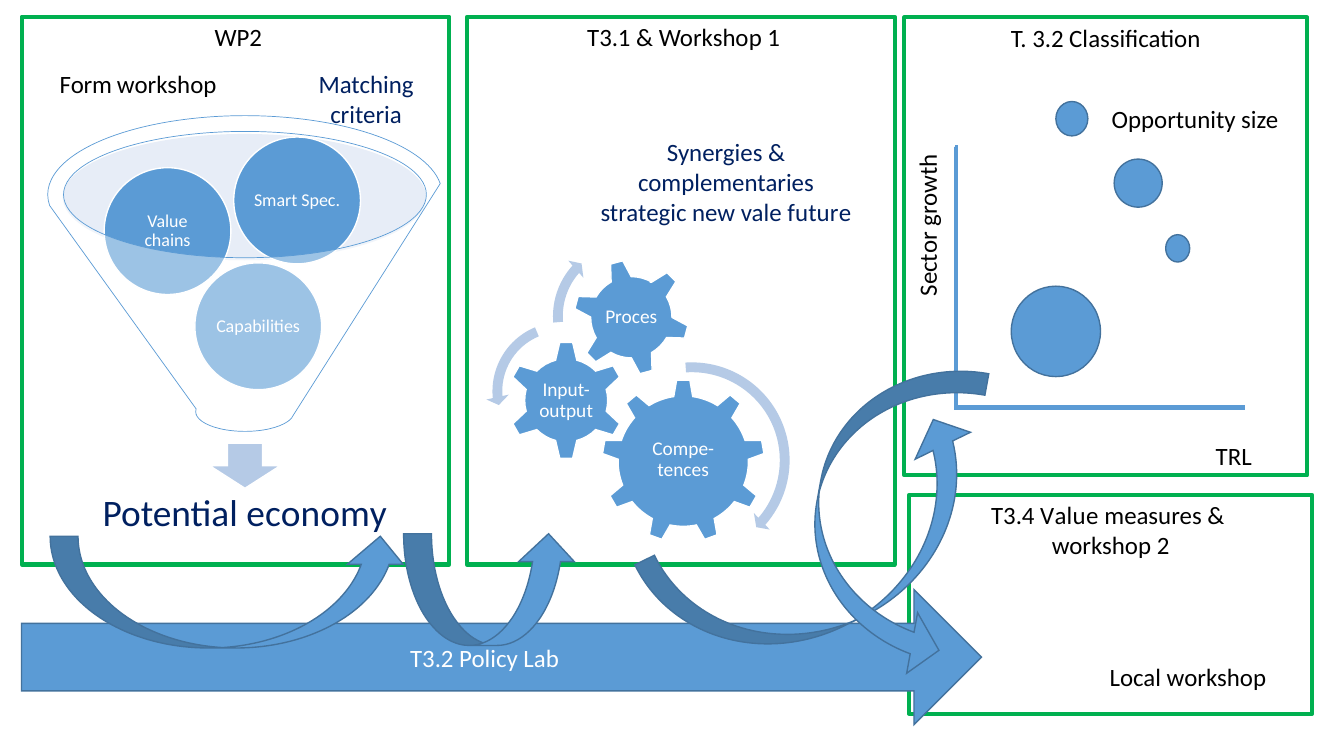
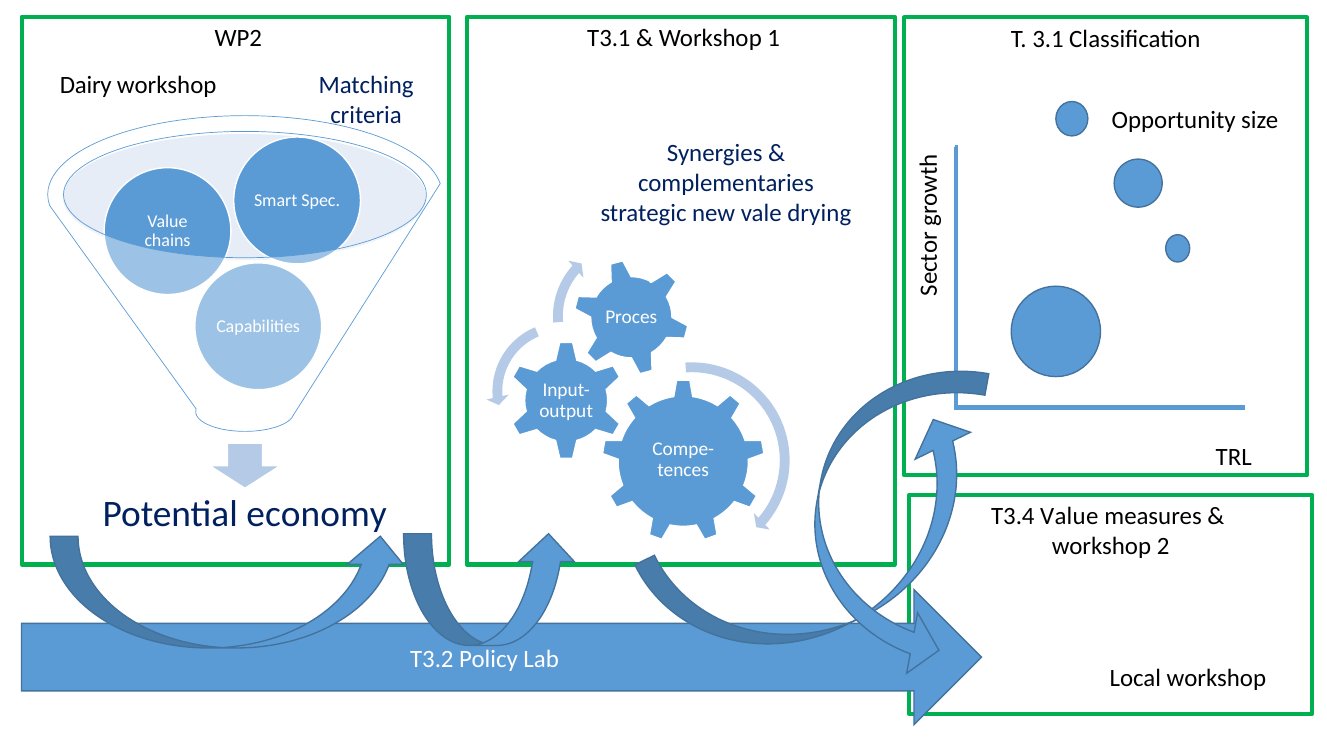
3.2: 3.2 -> 3.1
Form: Form -> Dairy
future: future -> drying
